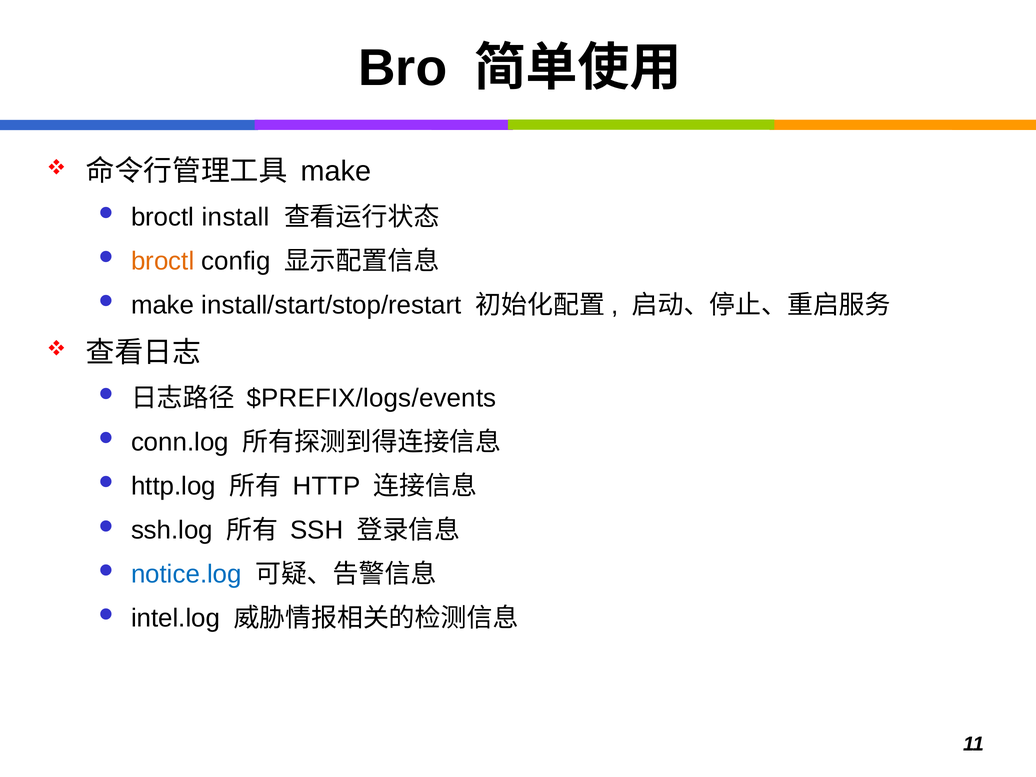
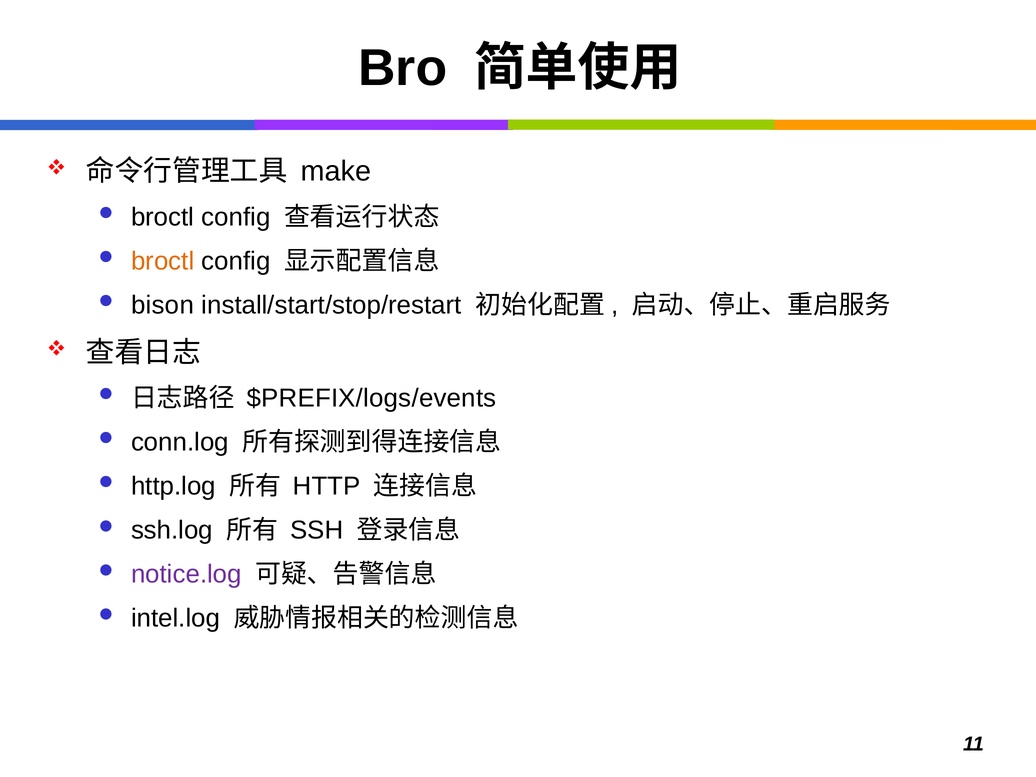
install at (236, 217): install -> config
make at (163, 305): make -> bison
notice.log colour: blue -> purple
